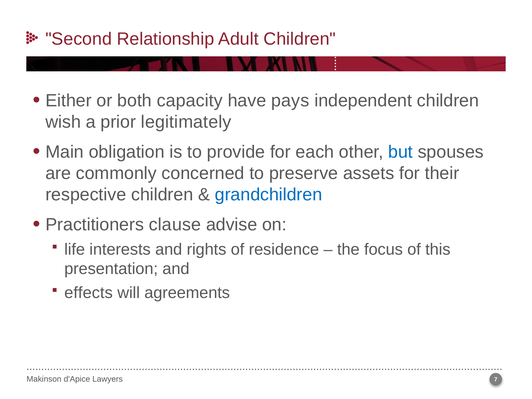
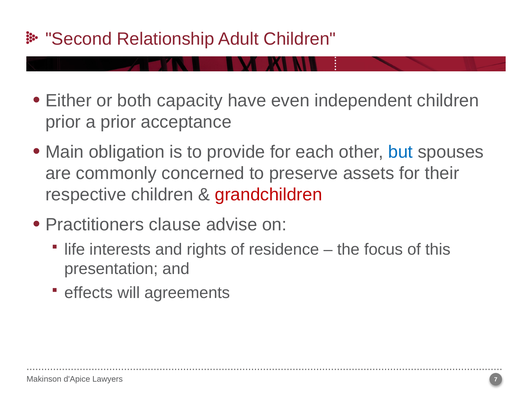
pays: pays -> even
wish at (63, 122): wish -> prior
legitimately: legitimately -> acceptance
grandchildren colour: blue -> red
